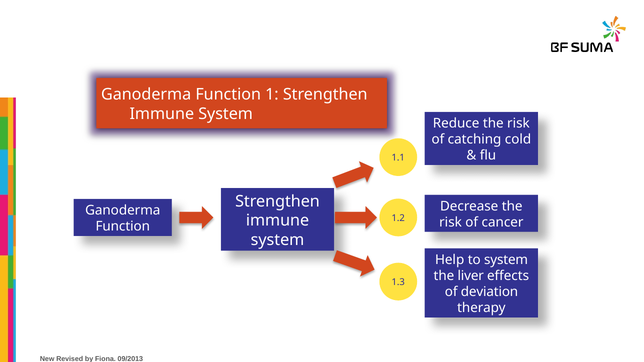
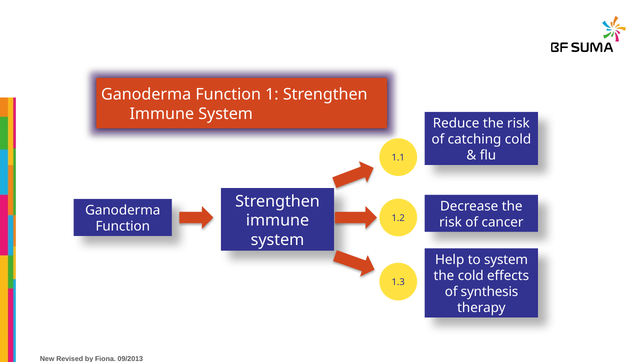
the liver: liver -> cold
deviation: deviation -> synthesis
